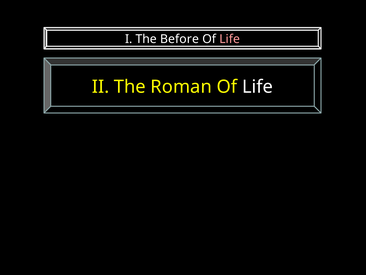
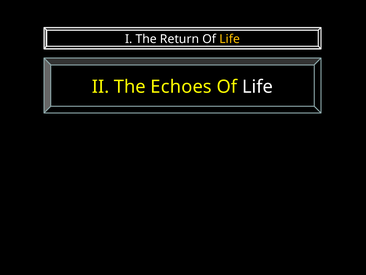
Before: Before -> Return
Life at (230, 39) colour: pink -> yellow
Roman: Roman -> Echoes
